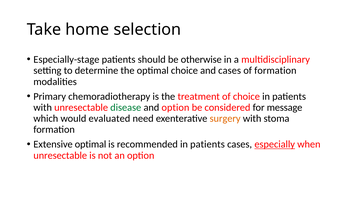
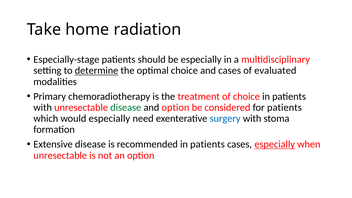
selection: selection -> radiation
be otherwise: otherwise -> especially
determine underline: none -> present
of formation: formation -> evaluated
for message: message -> patients
would evaluated: evaluated -> especially
surgery colour: orange -> blue
Extensive optimal: optimal -> disease
